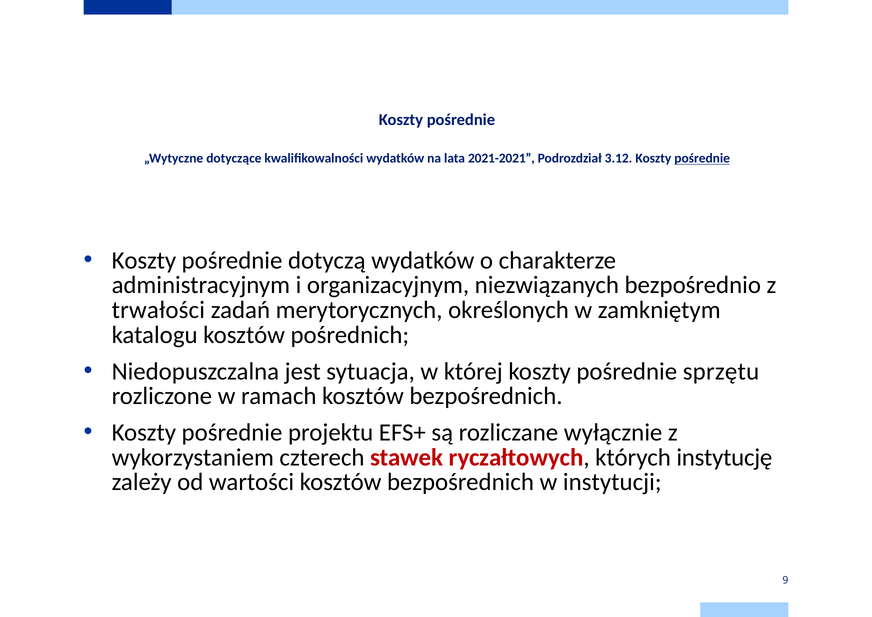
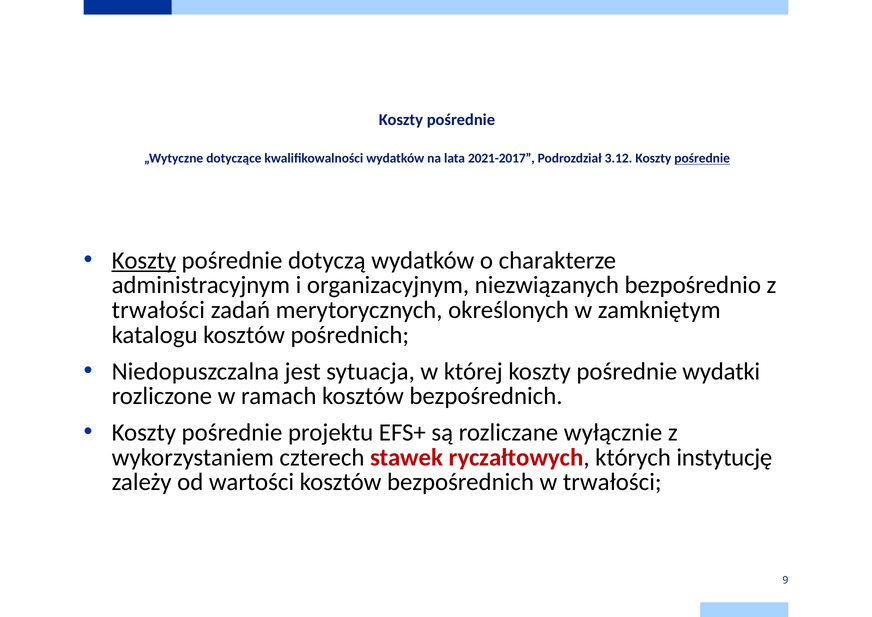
2021-2021: 2021-2021 -> 2021-2017
Koszty at (144, 260) underline: none -> present
sprzętu: sprzętu -> wydatki
w instytucji: instytucji -> trwałości
